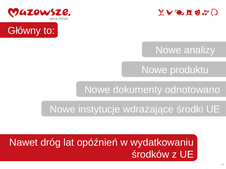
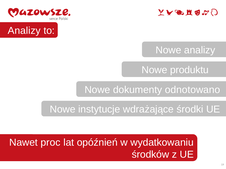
Główny at (24, 31): Główny -> Analizy
dróg: dróg -> proc
